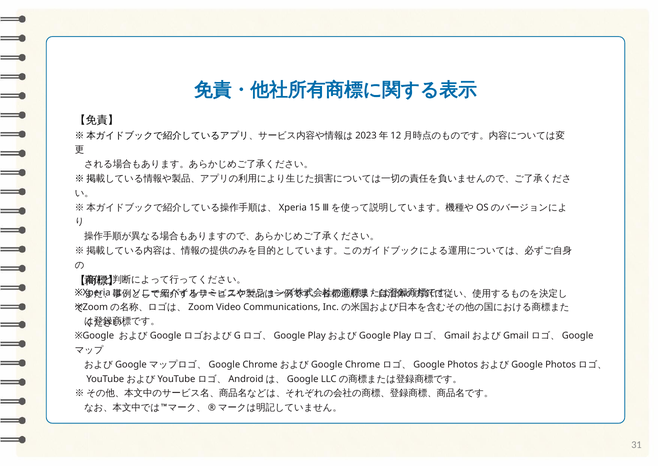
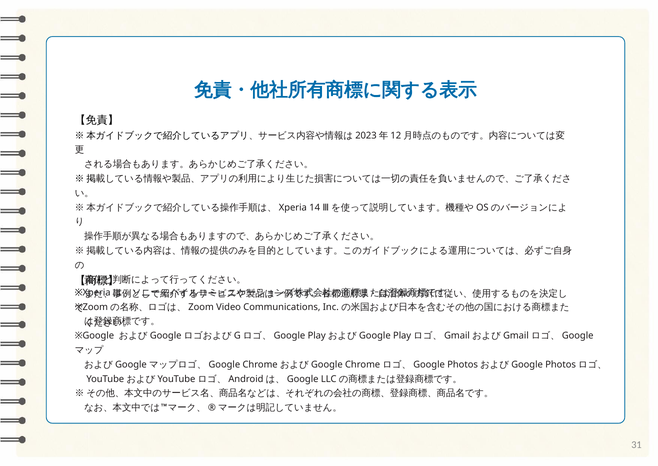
15: 15 -> 14
